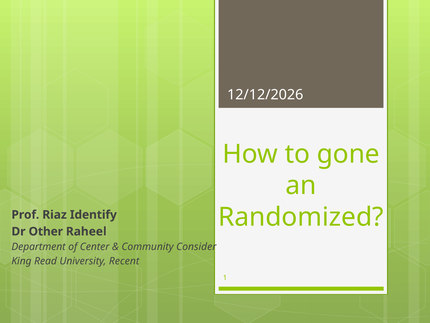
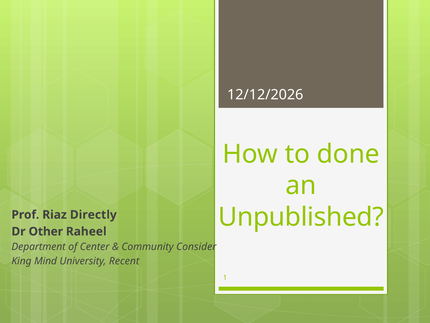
gone: gone -> done
Randomized: Randomized -> Unpublished
Identify: Identify -> Directly
Read: Read -> Mind
